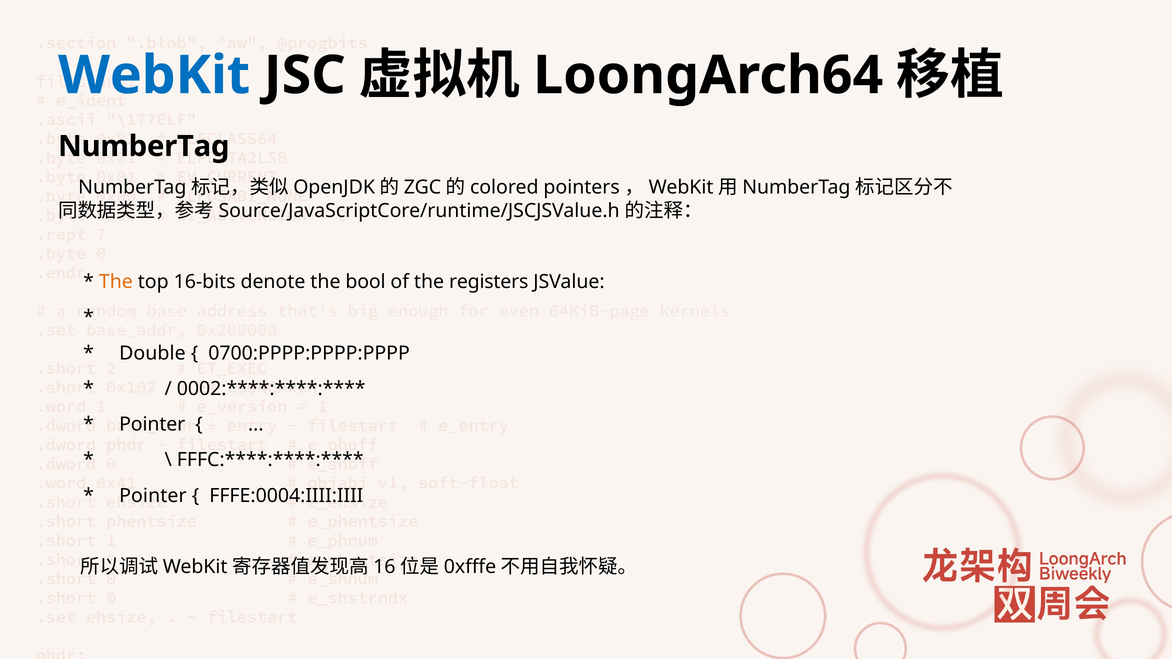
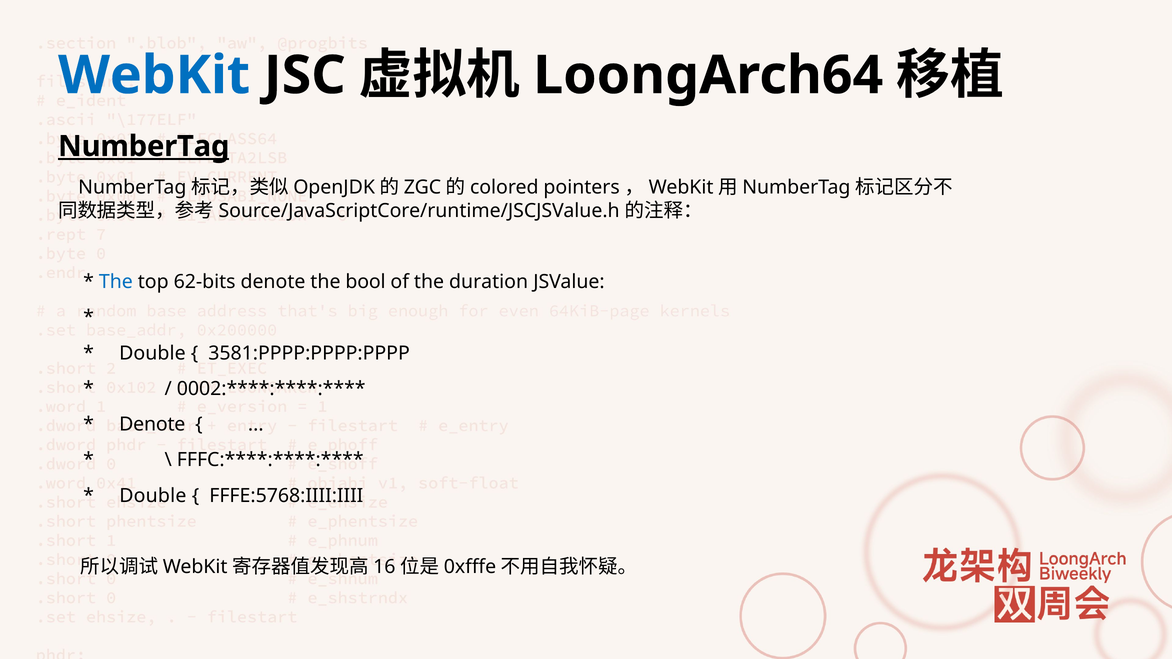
NumberTag underline: none -> present
The at (116, 282) colour: orange -> blue
16-bits: 16-bits -> 62-bits
registers: registers -> duration
0700:PPPP:PPPP:PPPP: 0700:PPPP:PPPP:PPPP -> 3581:PPPP:PPPP:PPPP
Pointer at (152, 425): Pointer -> Denote
Pointer at (153, 496): Pointer -> Double
FFFE:0004:IIII:IIII: FFFE:0004:IIII:IIII -> FFFE:5768:IIII:IIII
